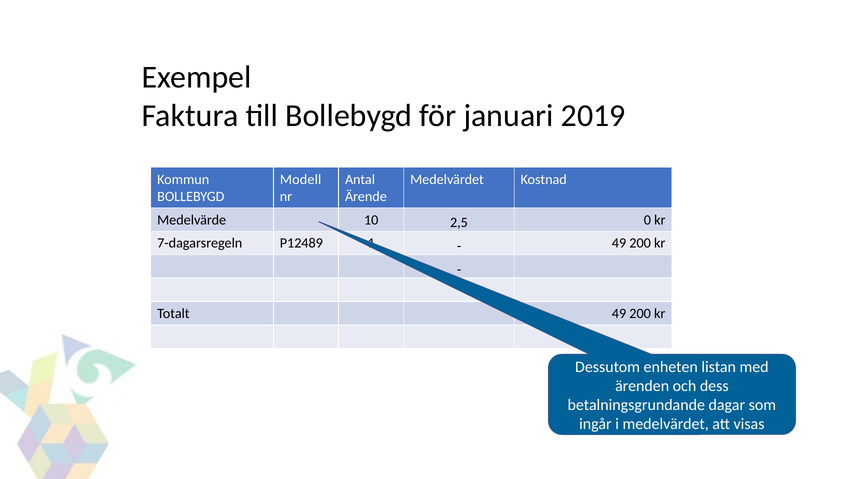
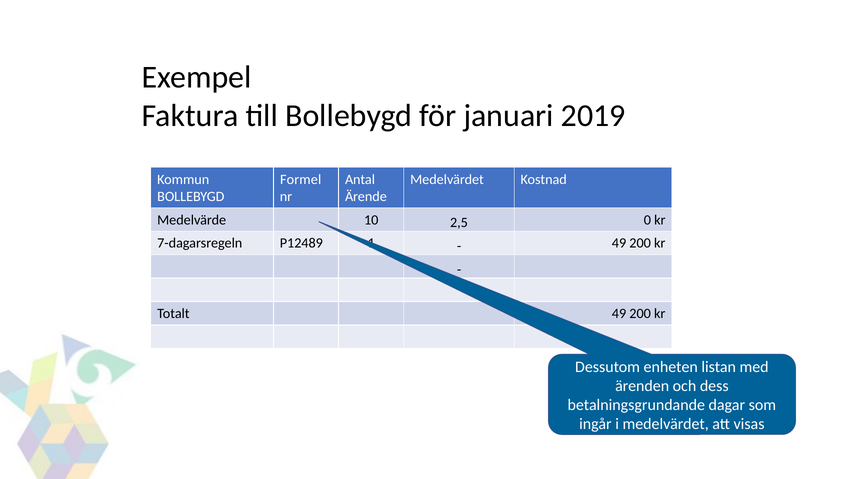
Modell: Modell -> Formel
